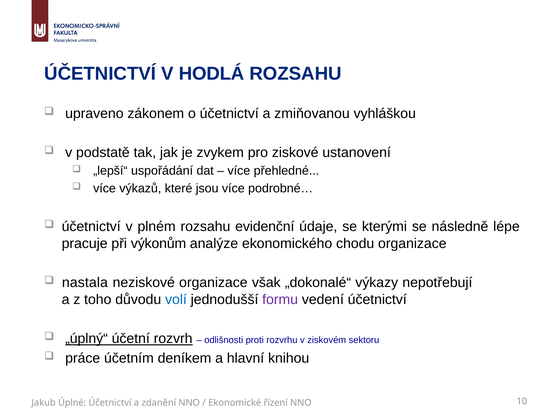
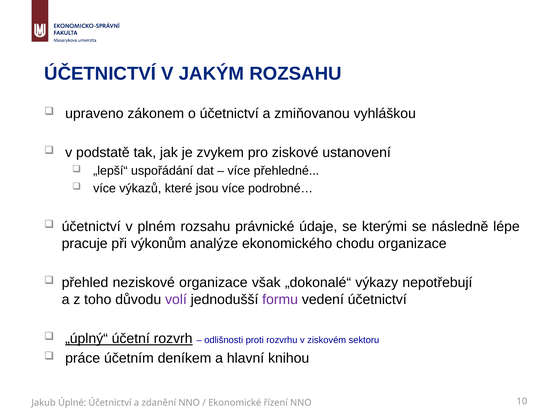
HODLÁ: HODLÁ -> JAKÝM
evidenční: evidenční -> právnické
nastala: nastala -> přehled
volí colour: blue -> purple
